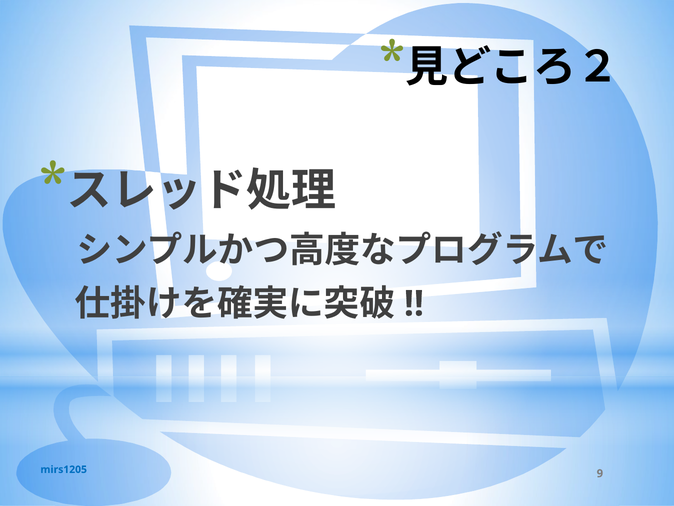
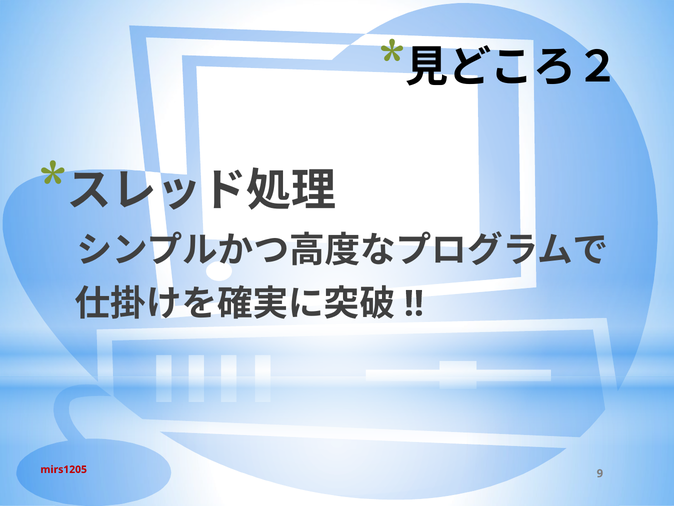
mirs1205 colour: blue -> red
